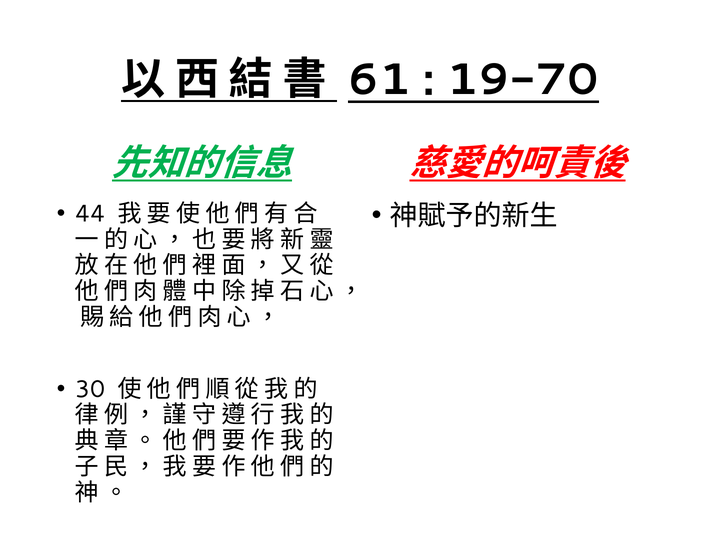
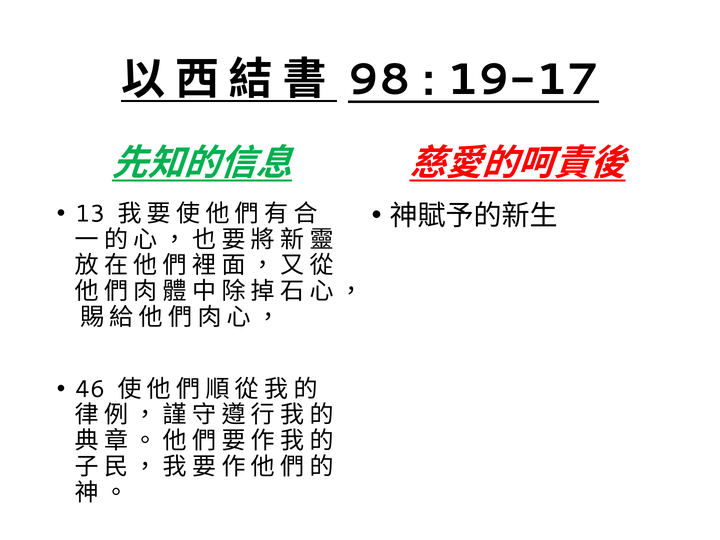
61: 61 -> 98
19-70: 19-70 -> 19-17
44: 44 -> 13
30: 30 -> 46
